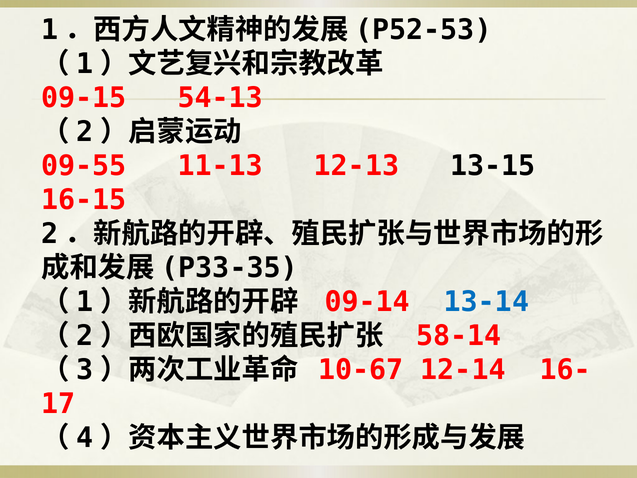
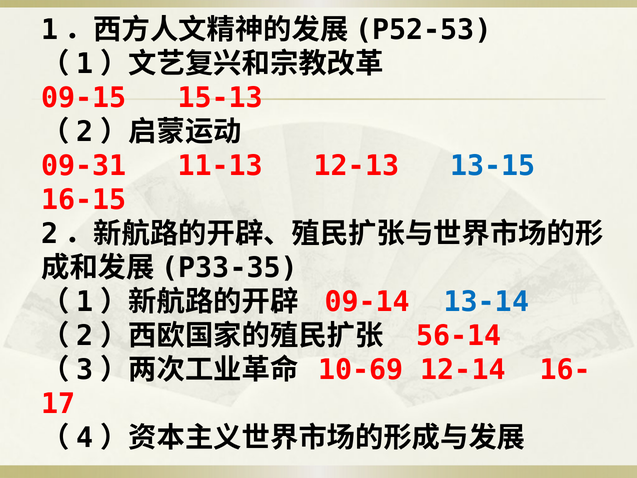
54-13: 54-13 -> 15-13
09-55: 09-55 -> 09-31
13-15 colour: black -> blue
58-14: 58-14 -> 56-14
10-67: 10-67 -> 10-69
